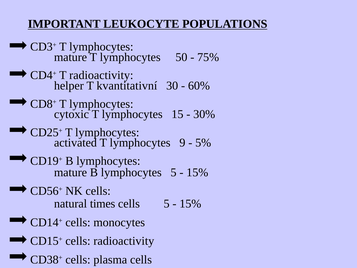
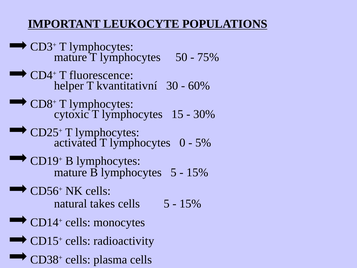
T radioactivity: radioactivity -> fluorescence
9: 9 -> 0
times: times -> takes
